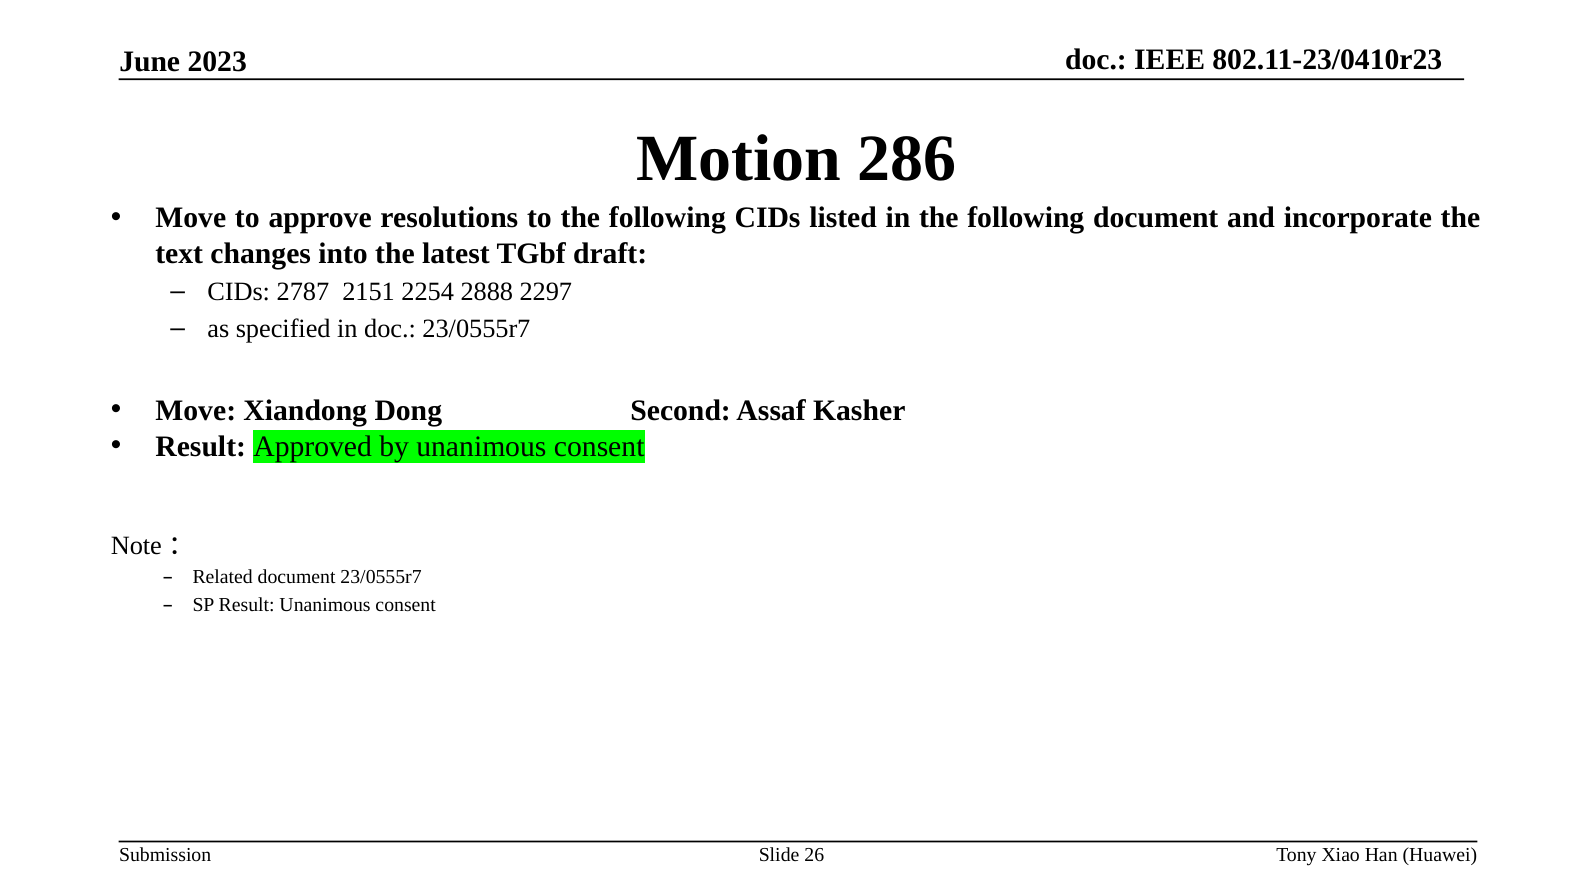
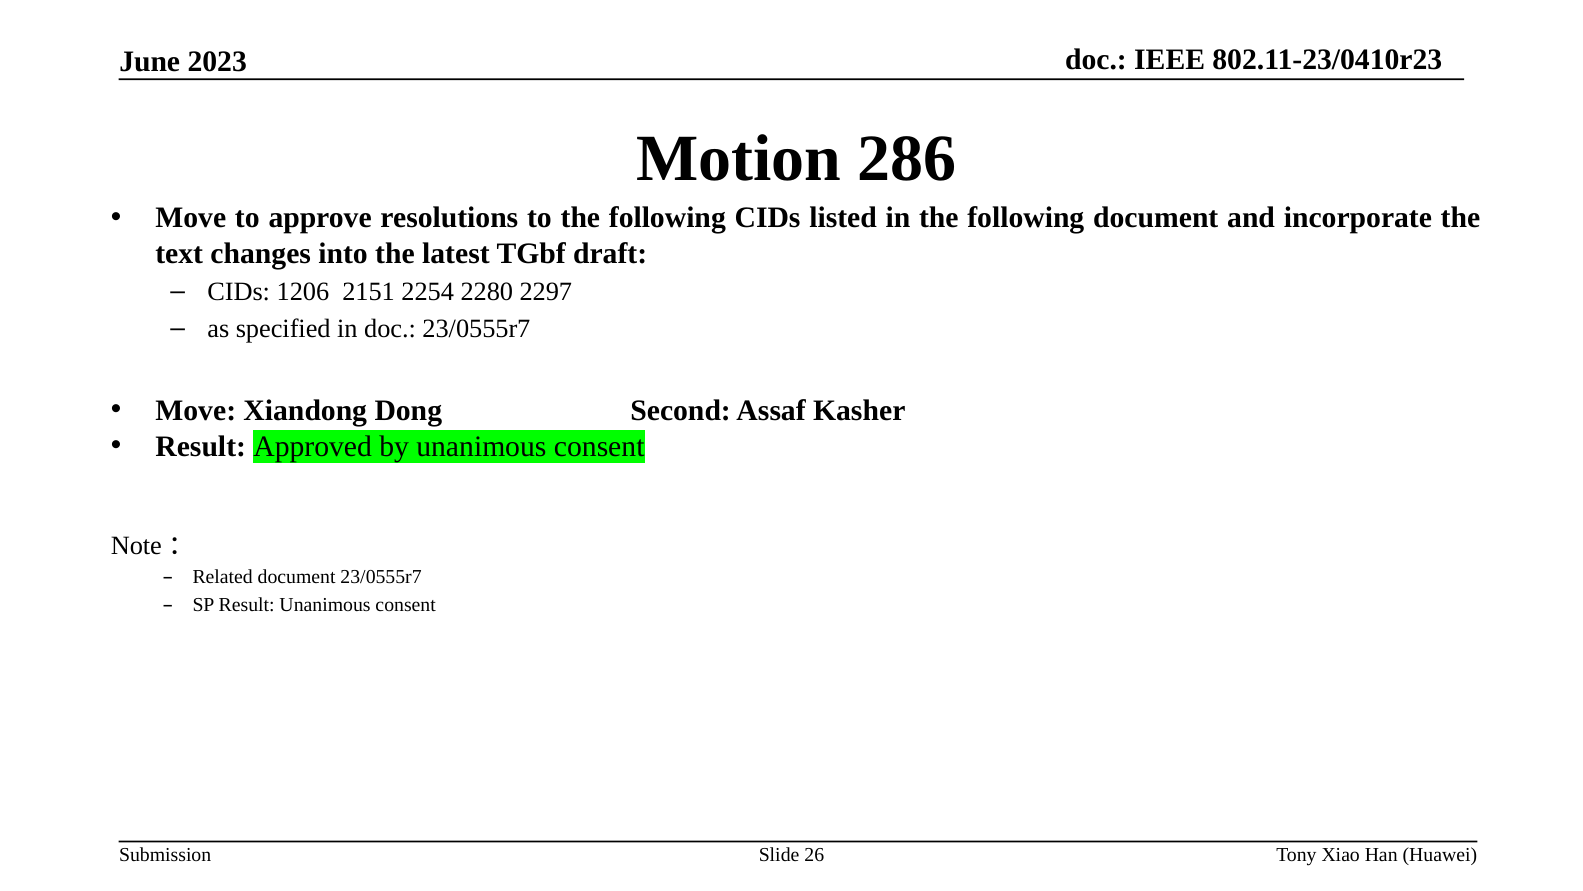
2787: 2787 -> 1206
2888: 2888 -> 2280
